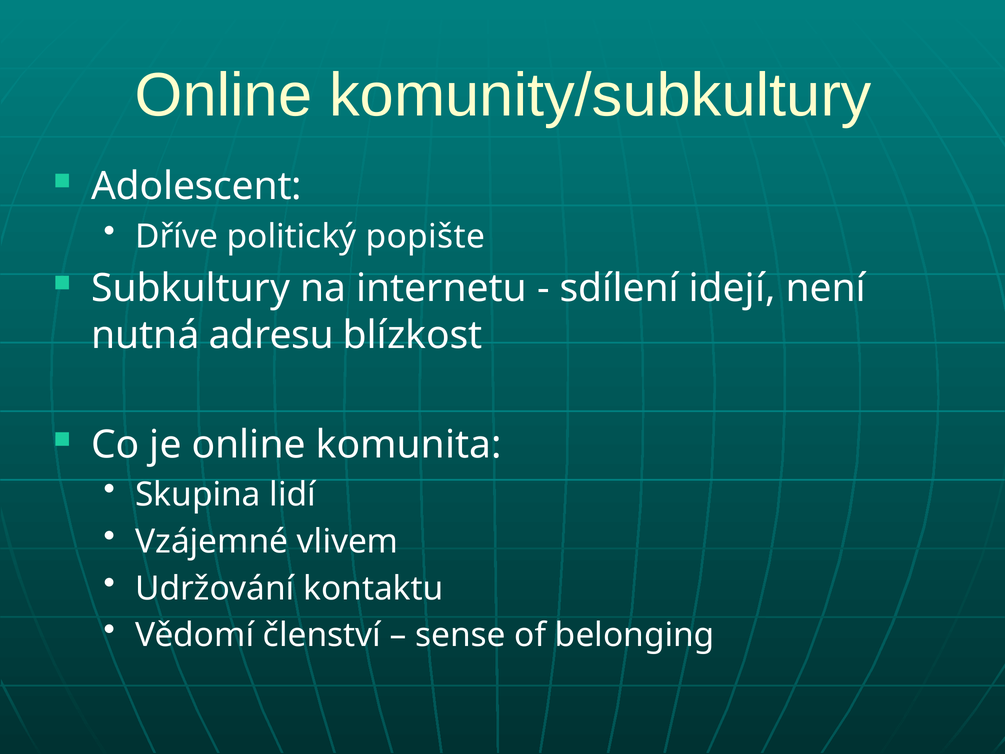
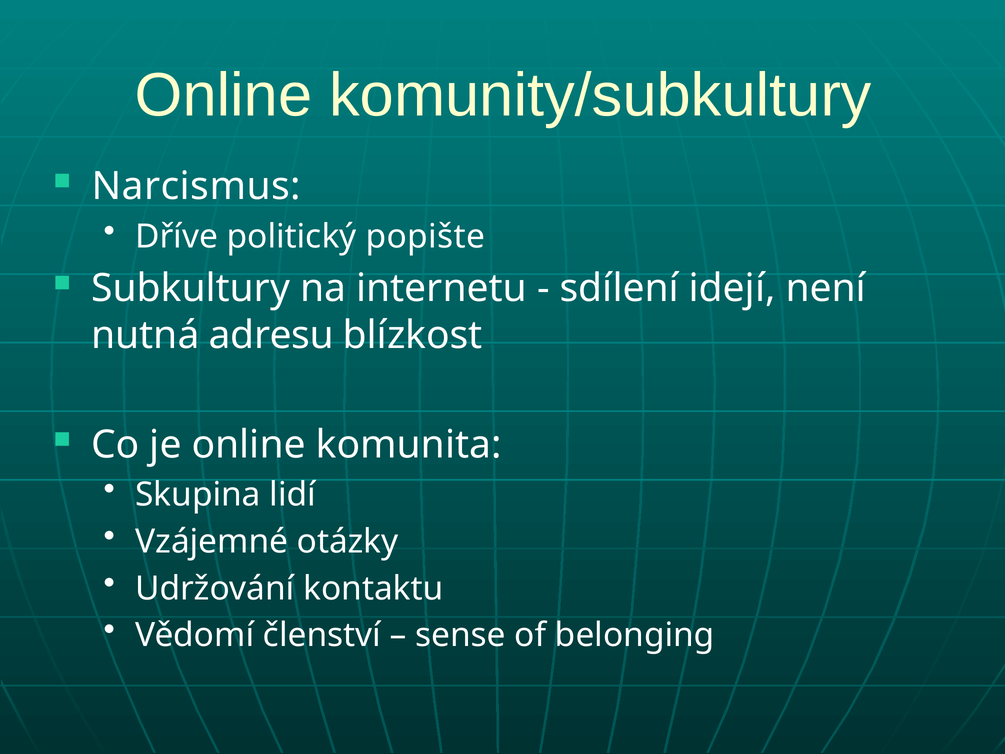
Adolescent: Adolescent -> Narcismus
vlivem: vlivem -> otázky
